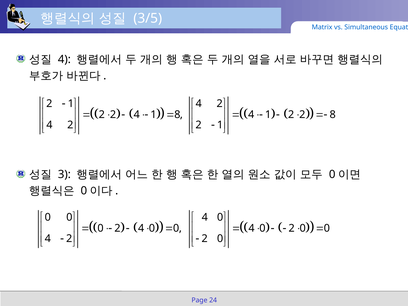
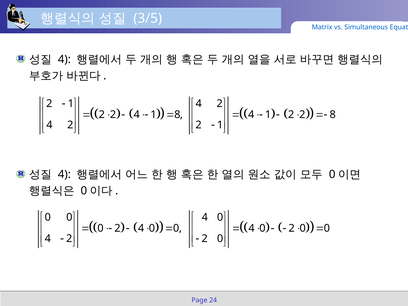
3 at (64, 175): 3 -> 4
